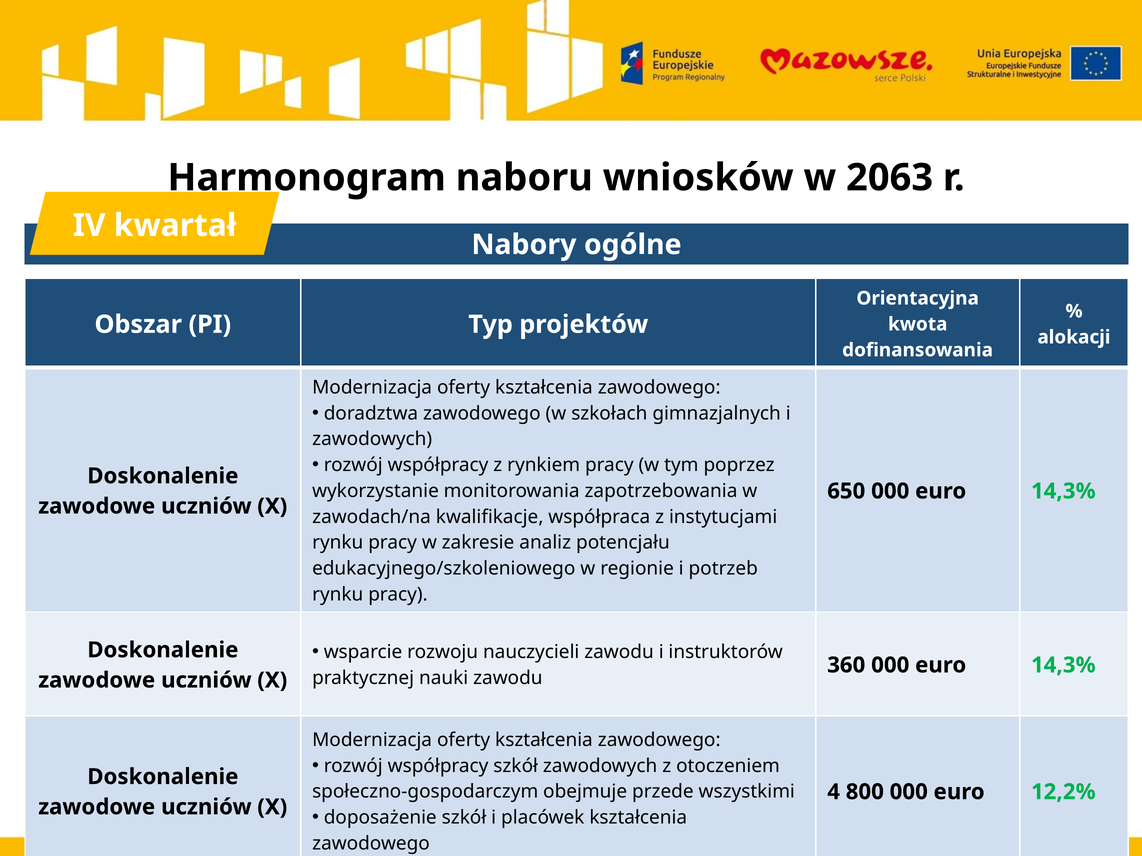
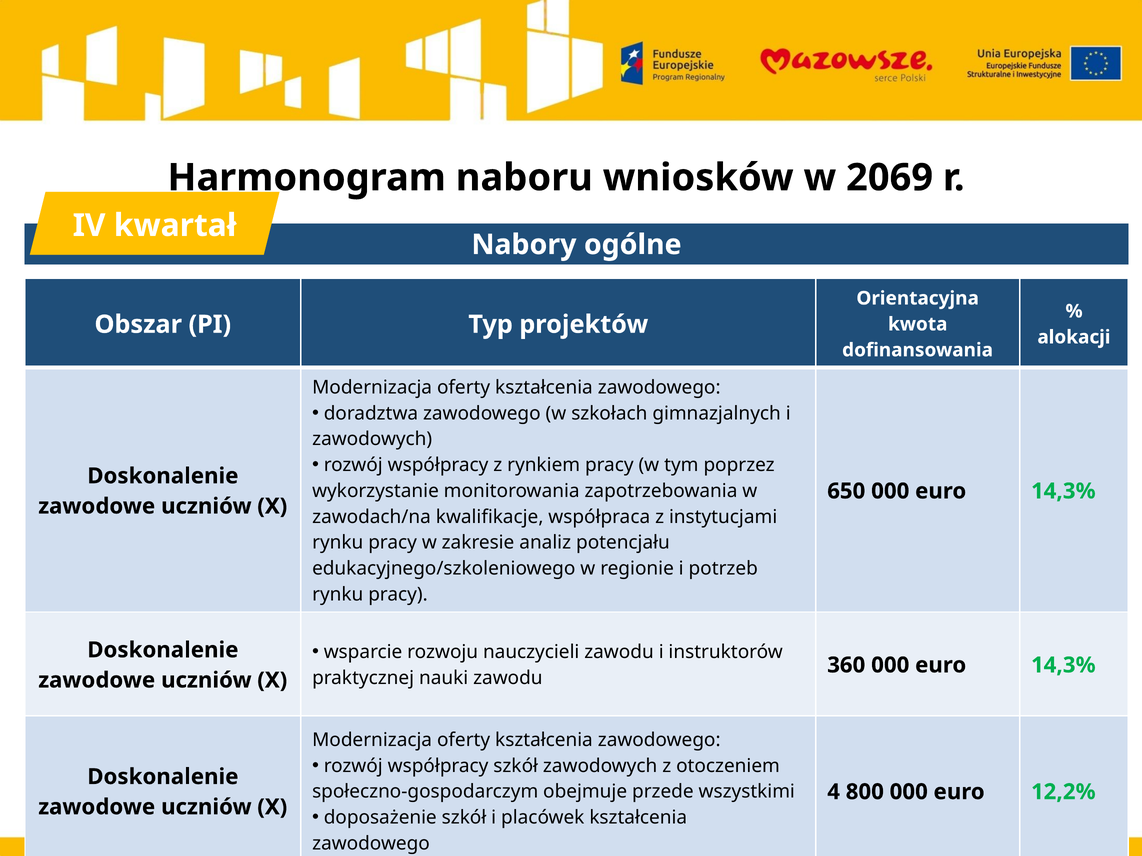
2063: 2063 -> 2069
